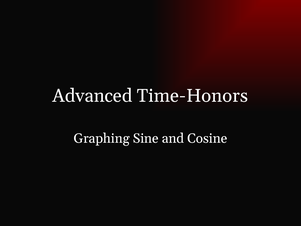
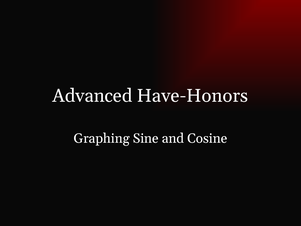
Time-Honors: Time-Honors -> Have-Honors
